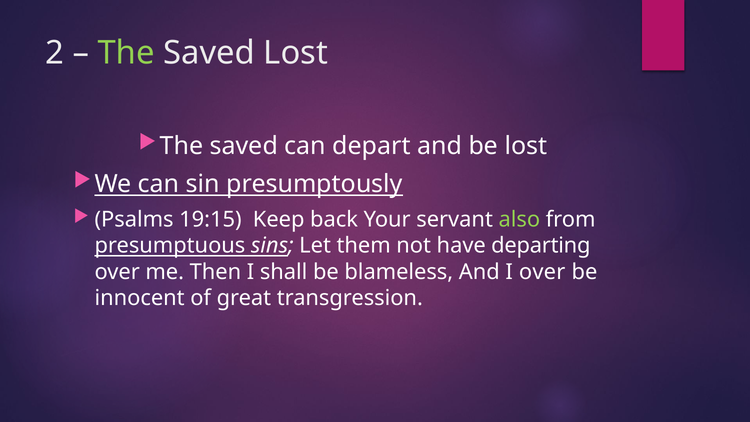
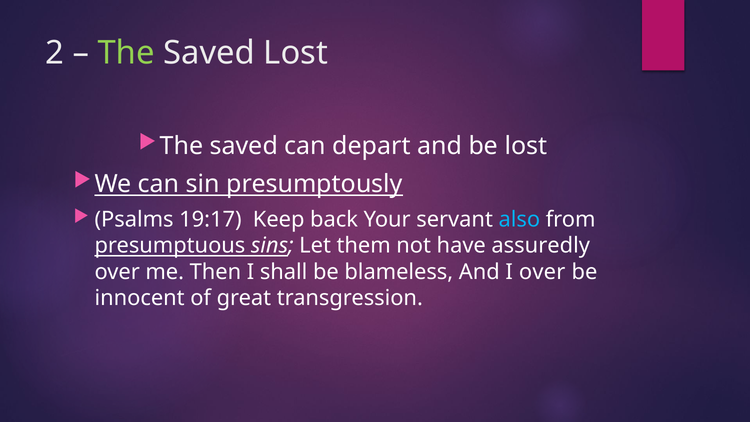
19:15: 19:15 -> 19:17
also colour: light green -> light blue
departing: departing -> assuredly
